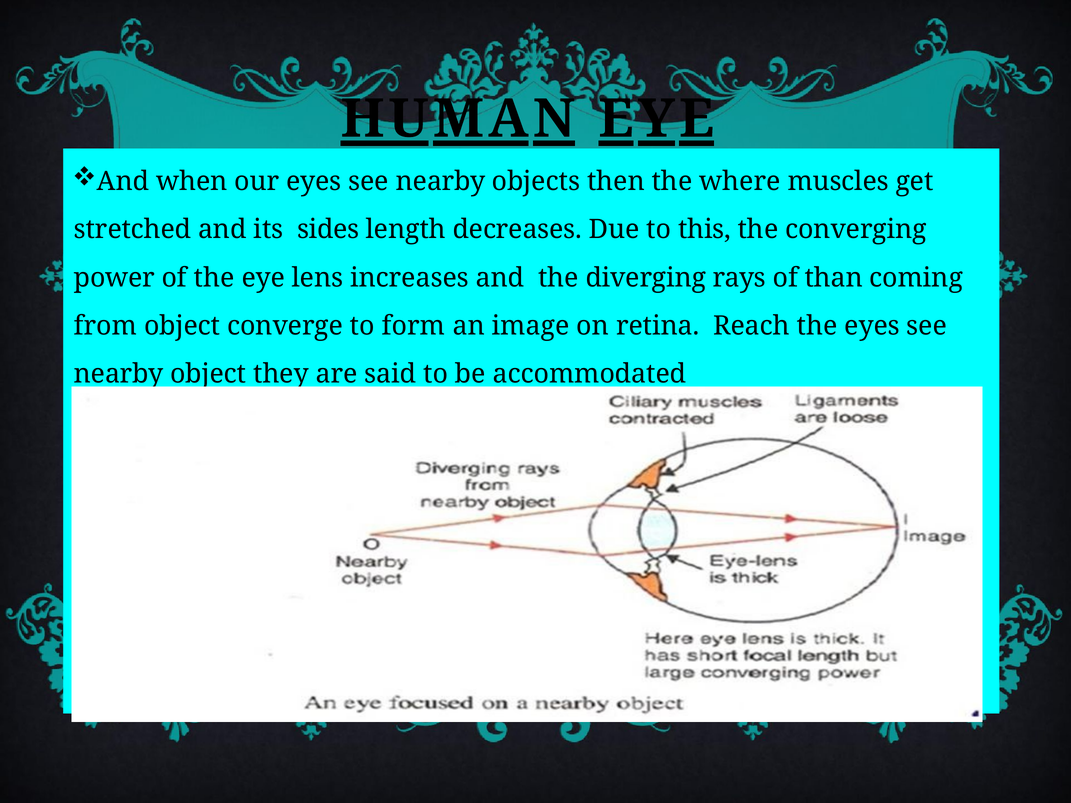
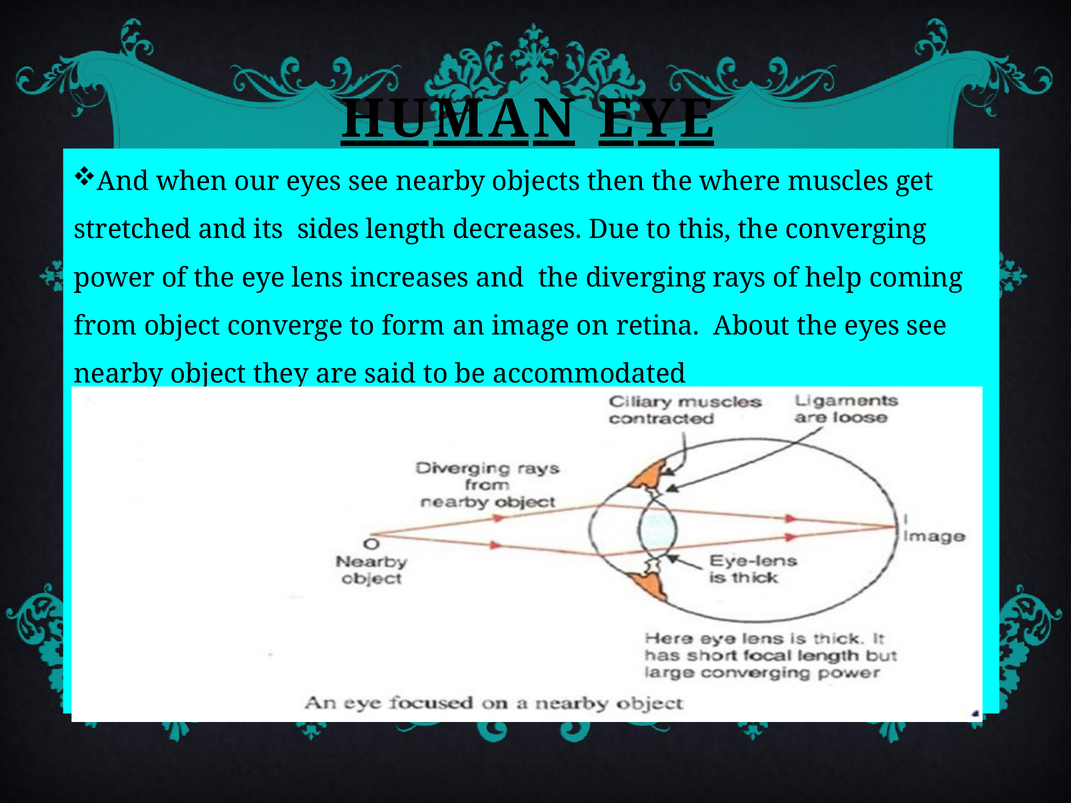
than: than -> help
Reach: Reach -> About
